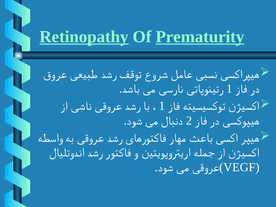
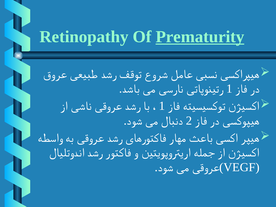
Retinopathy underline: present -> none
